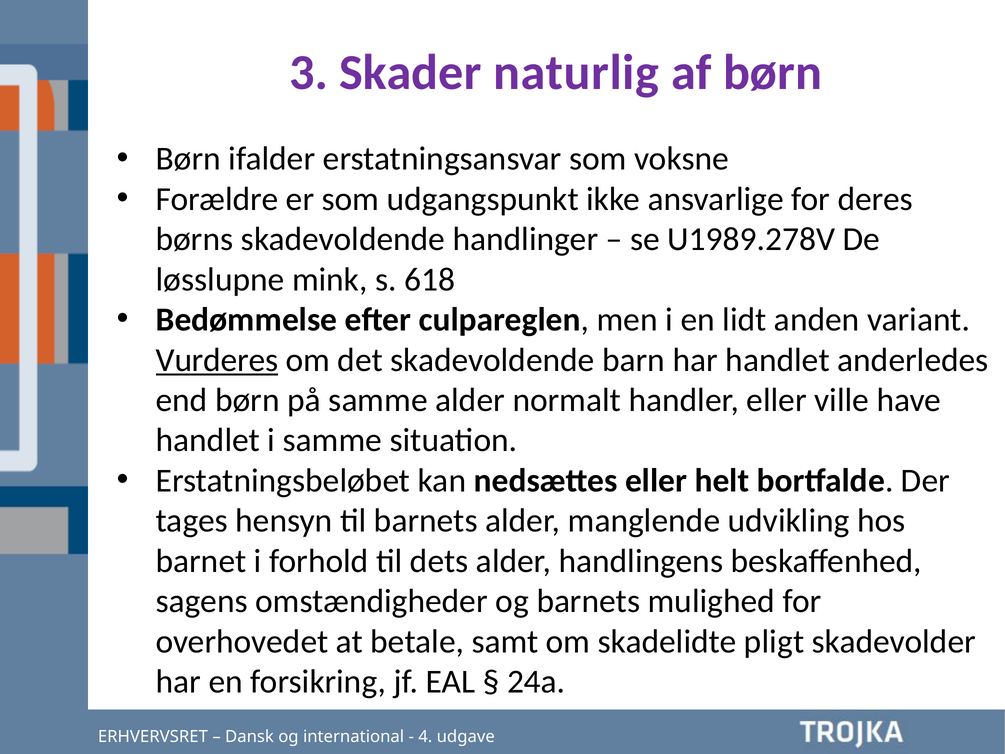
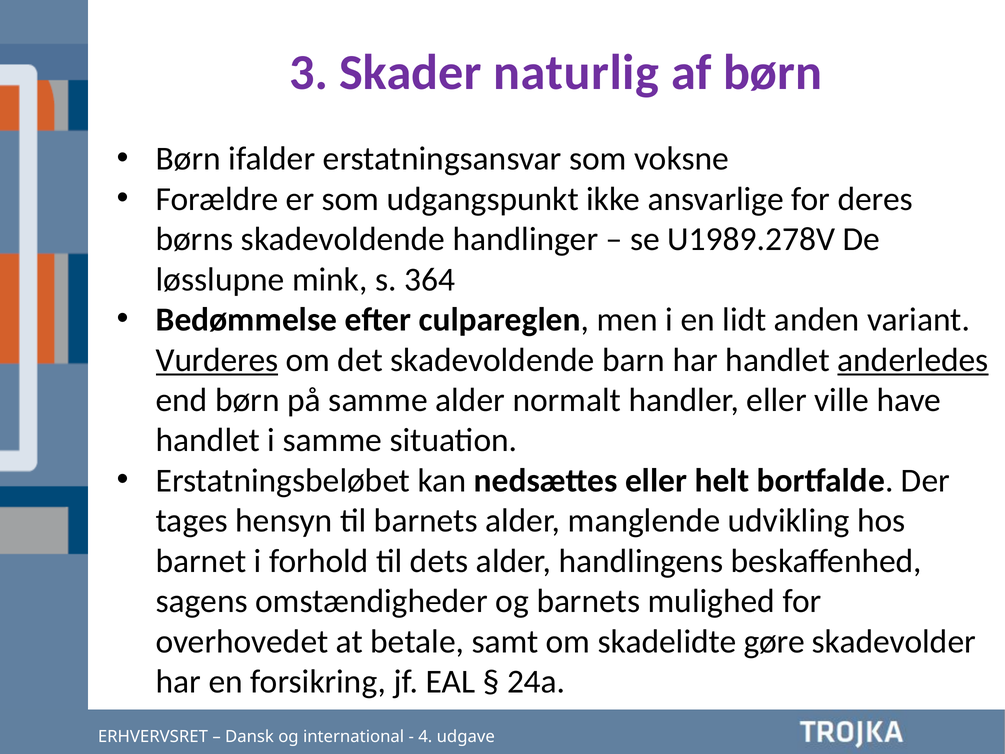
618: 618 -> 364
anderledes underline: none -> present
pligt: pligt -> gøre
